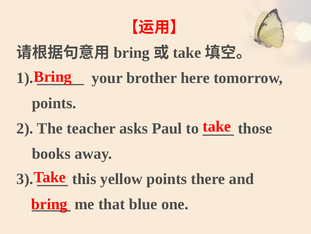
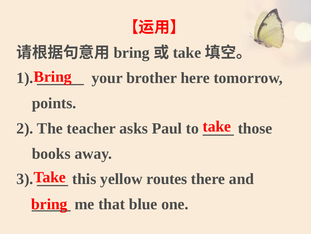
yellow points: points -> routes
